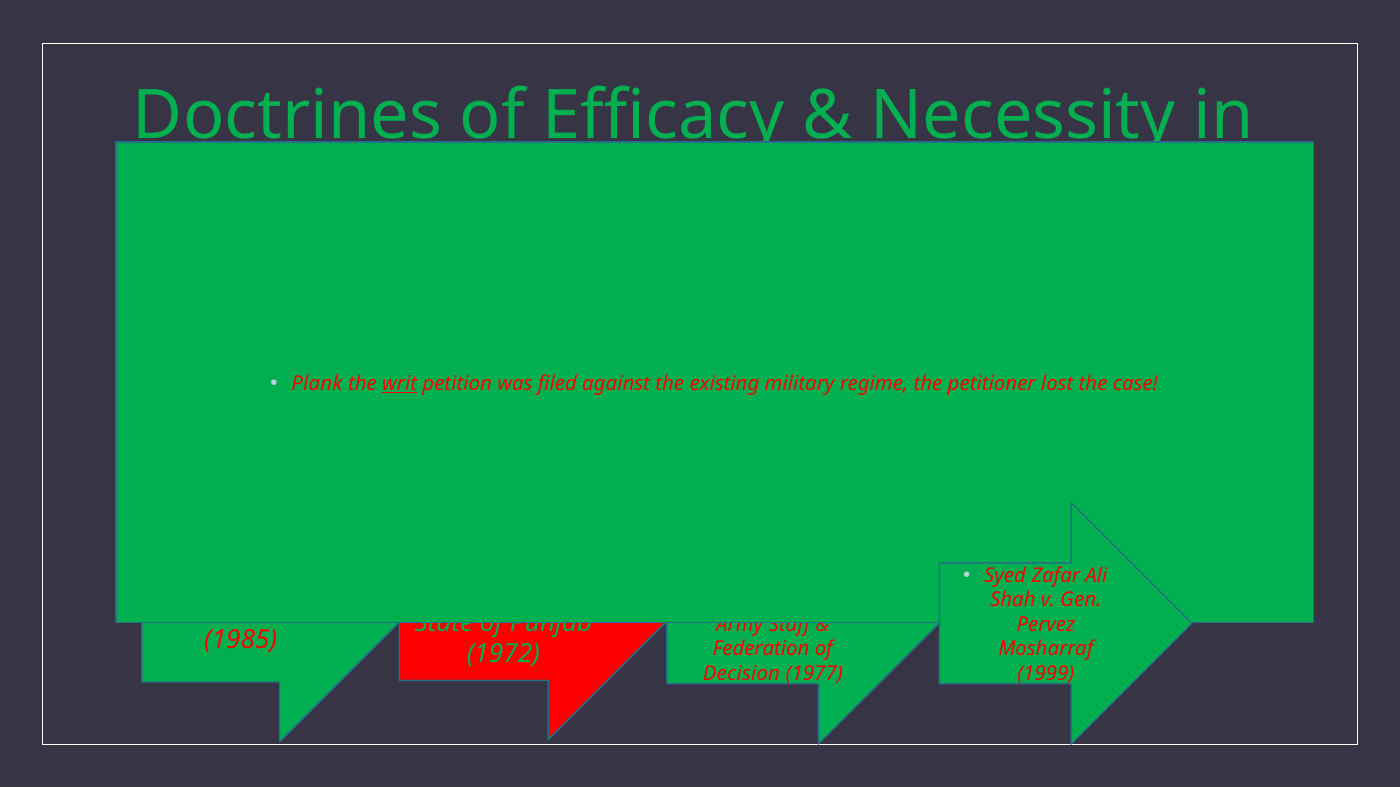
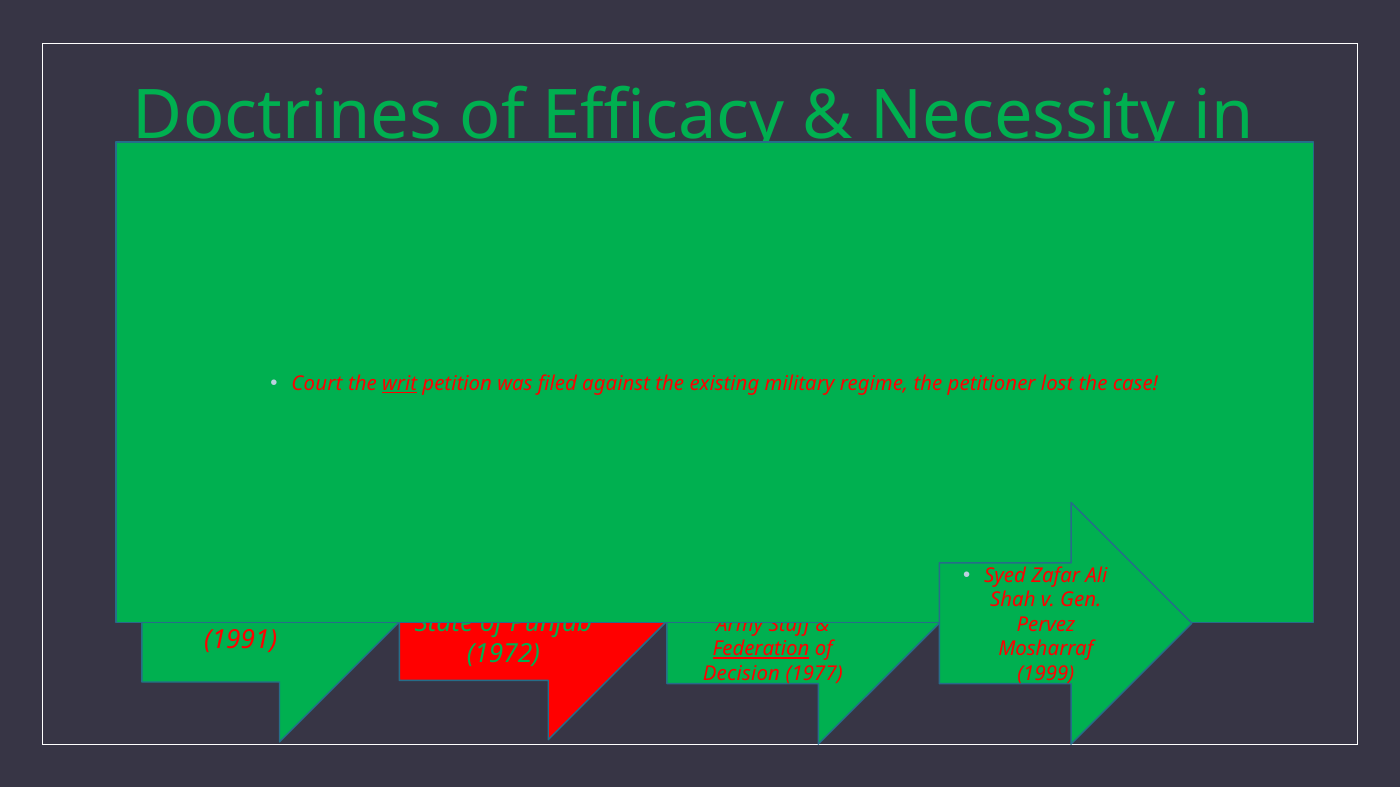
Plank: Plank -> Court
1985: 1985 -> 1991
Federation underline: none -> present
